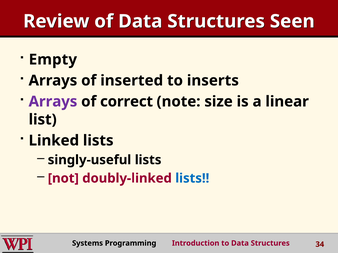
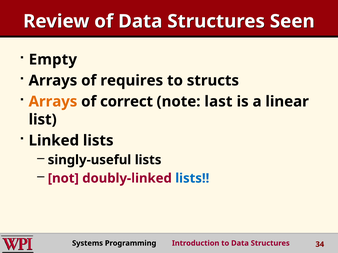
inserted: inserted -> requires
inserts: inserts -> structs
Arrays at (53, 102) colour: purple -> orange
size: size -> last
